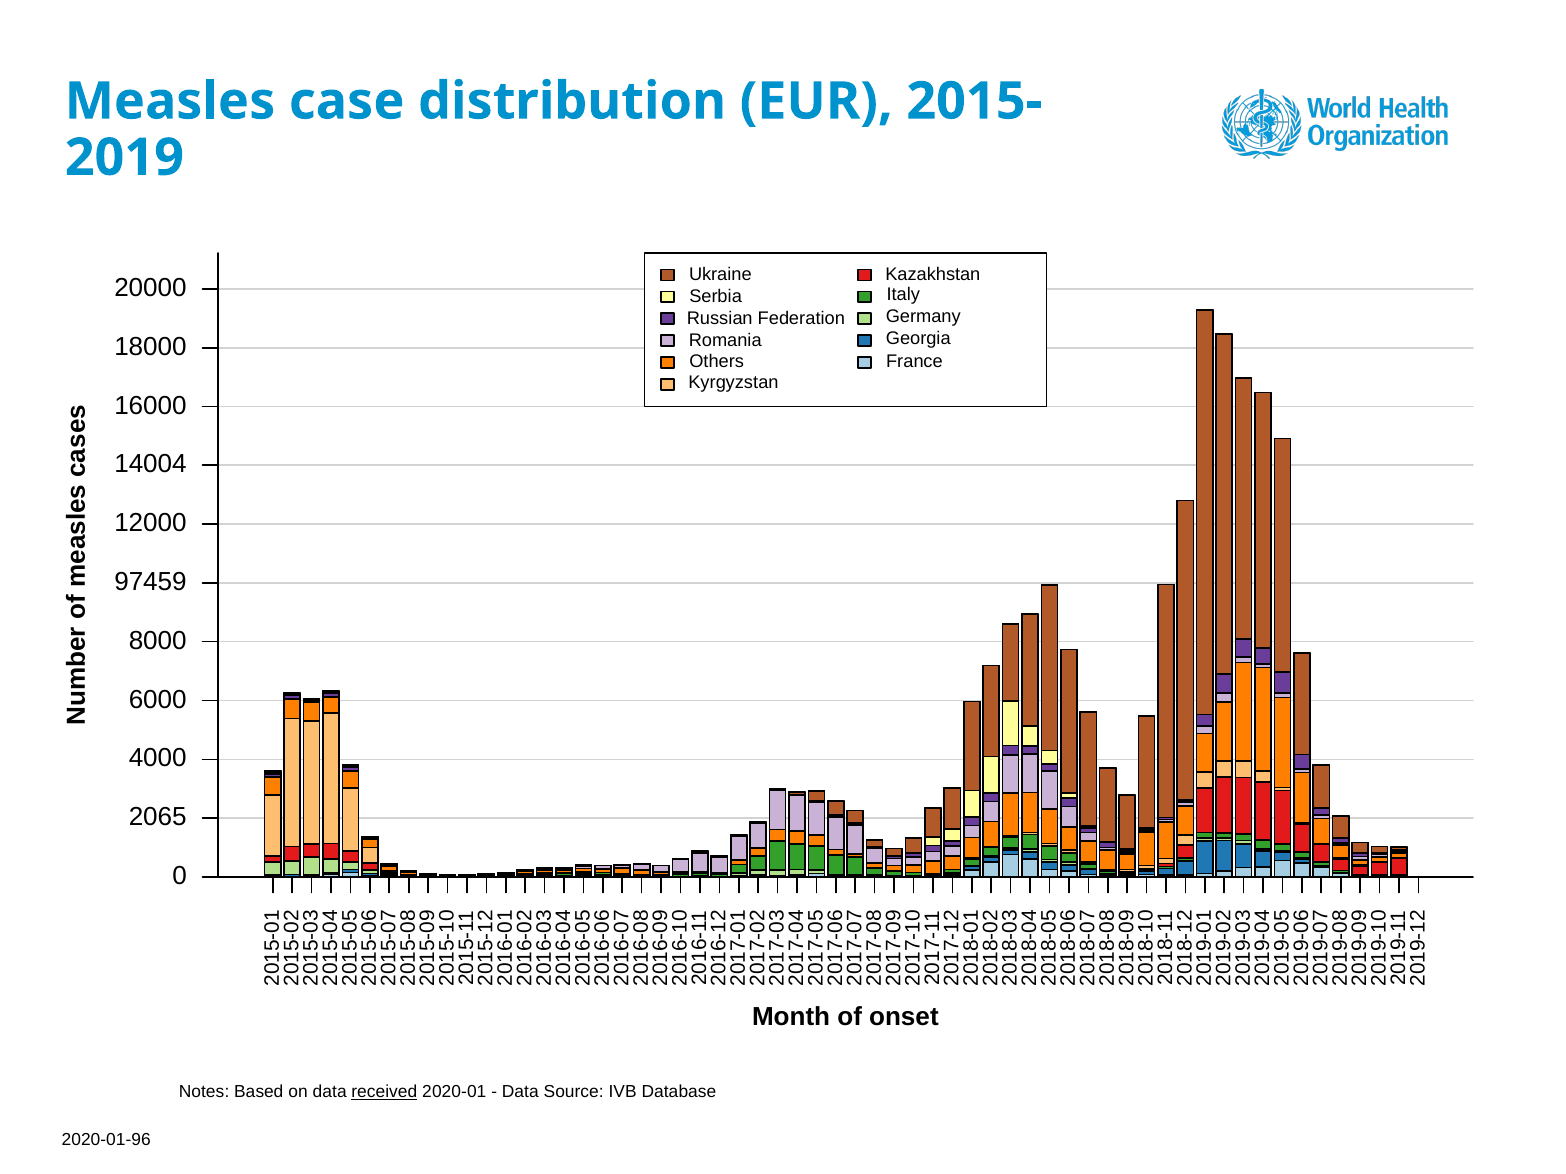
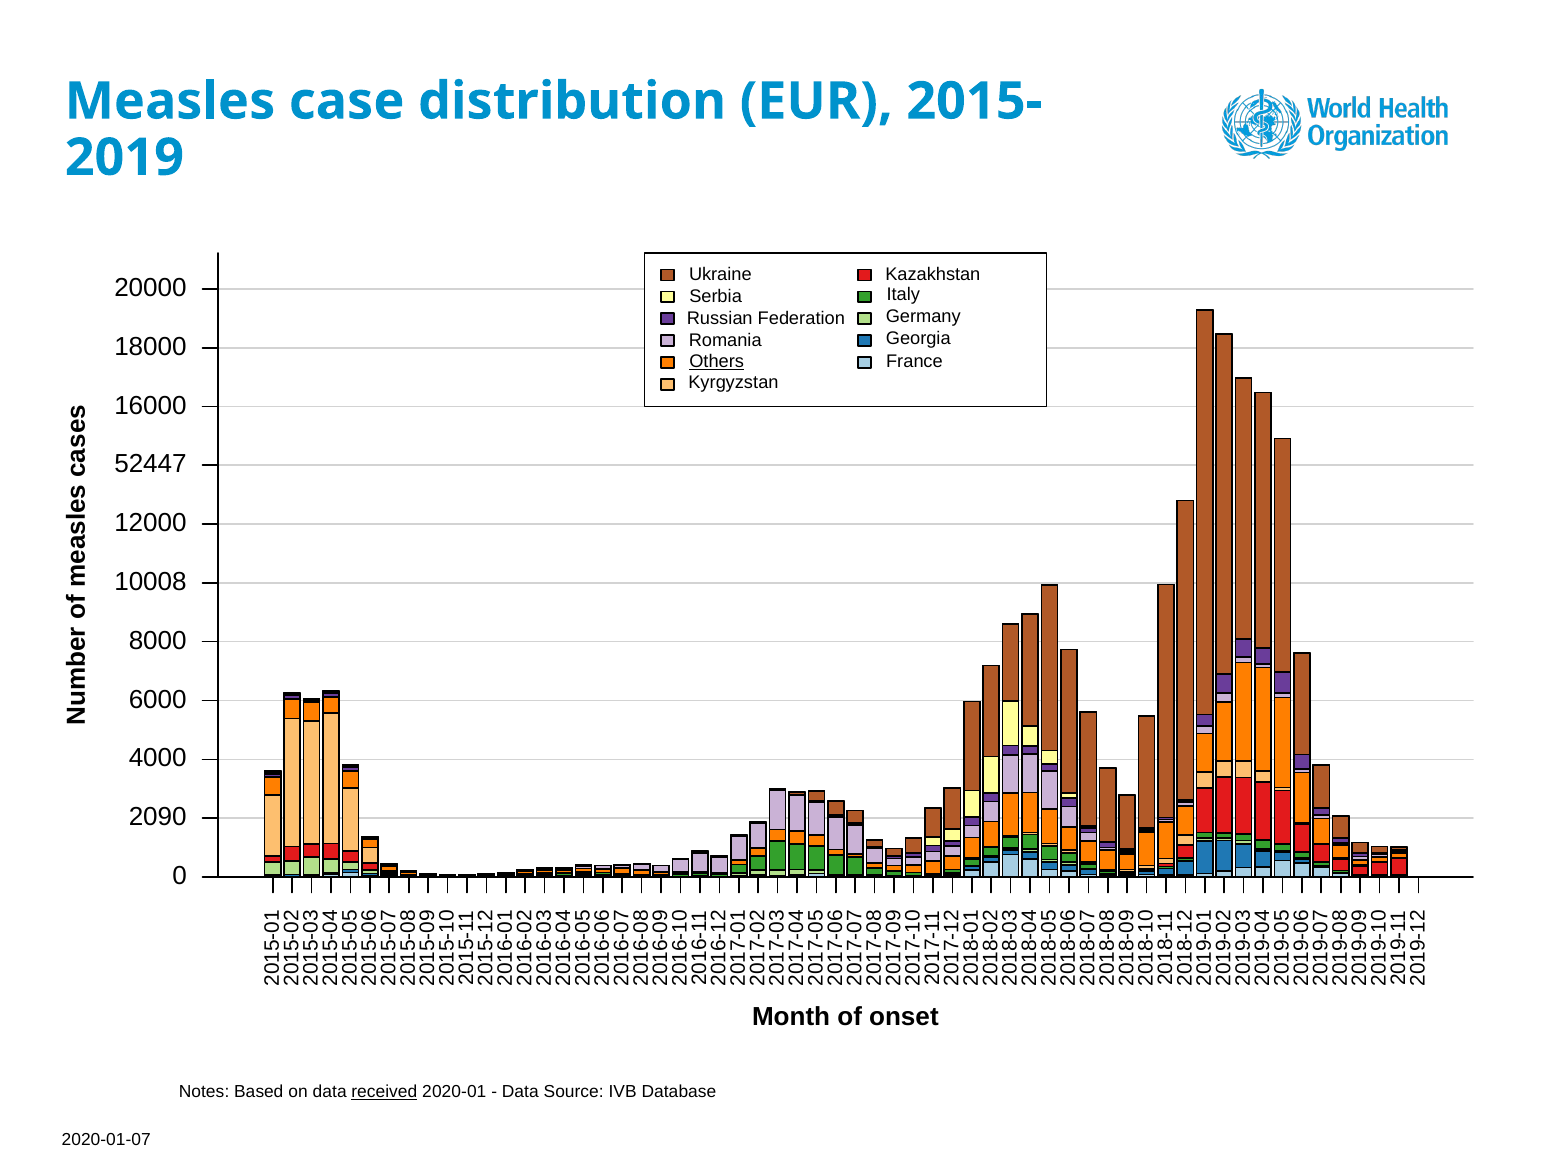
Others underline: none -> present
14004: 14004 -> 52447
97459: 97459 -> 10008
2065: 2065 -> 2090
2020-01-96: 2020-01-96 -> 2020-01-07
